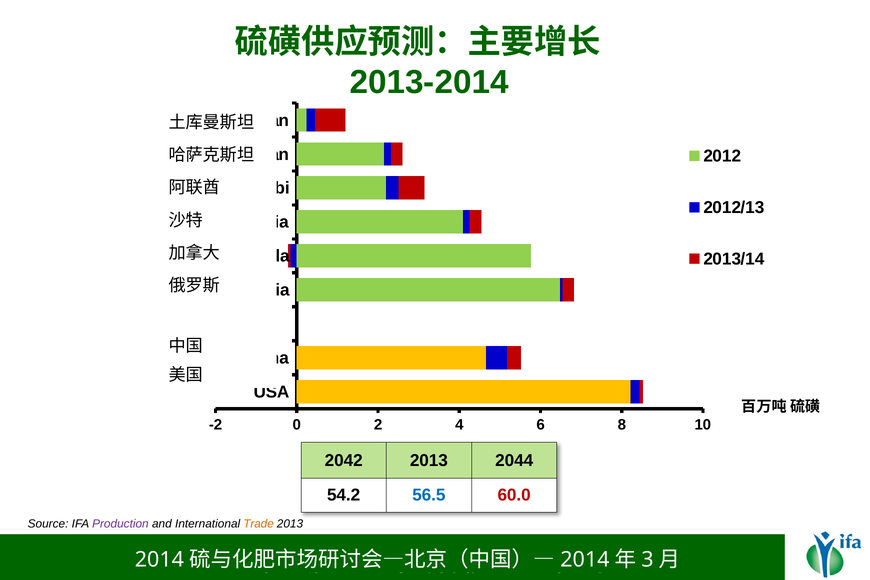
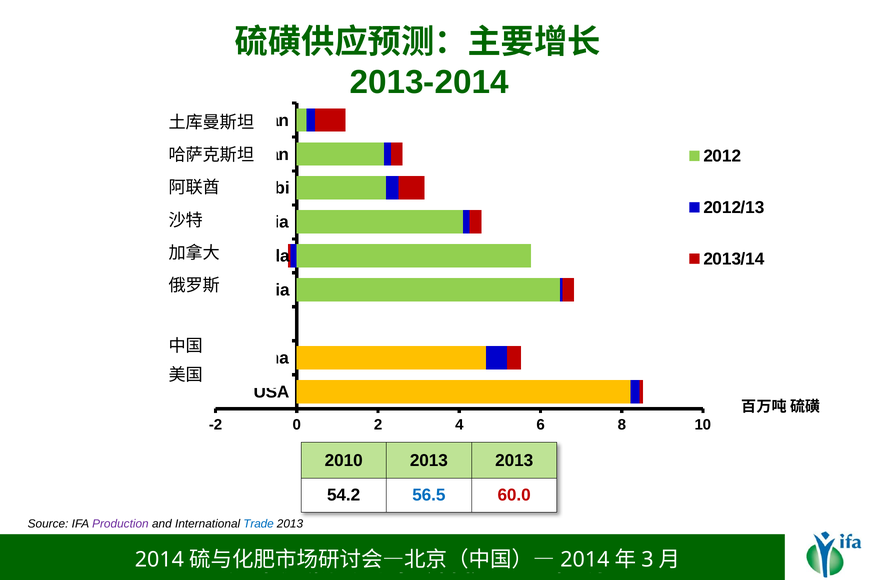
2042: 2042 -> 2010
2013 2044: 2044 -> 2013
Trade colour: orange -> blue
